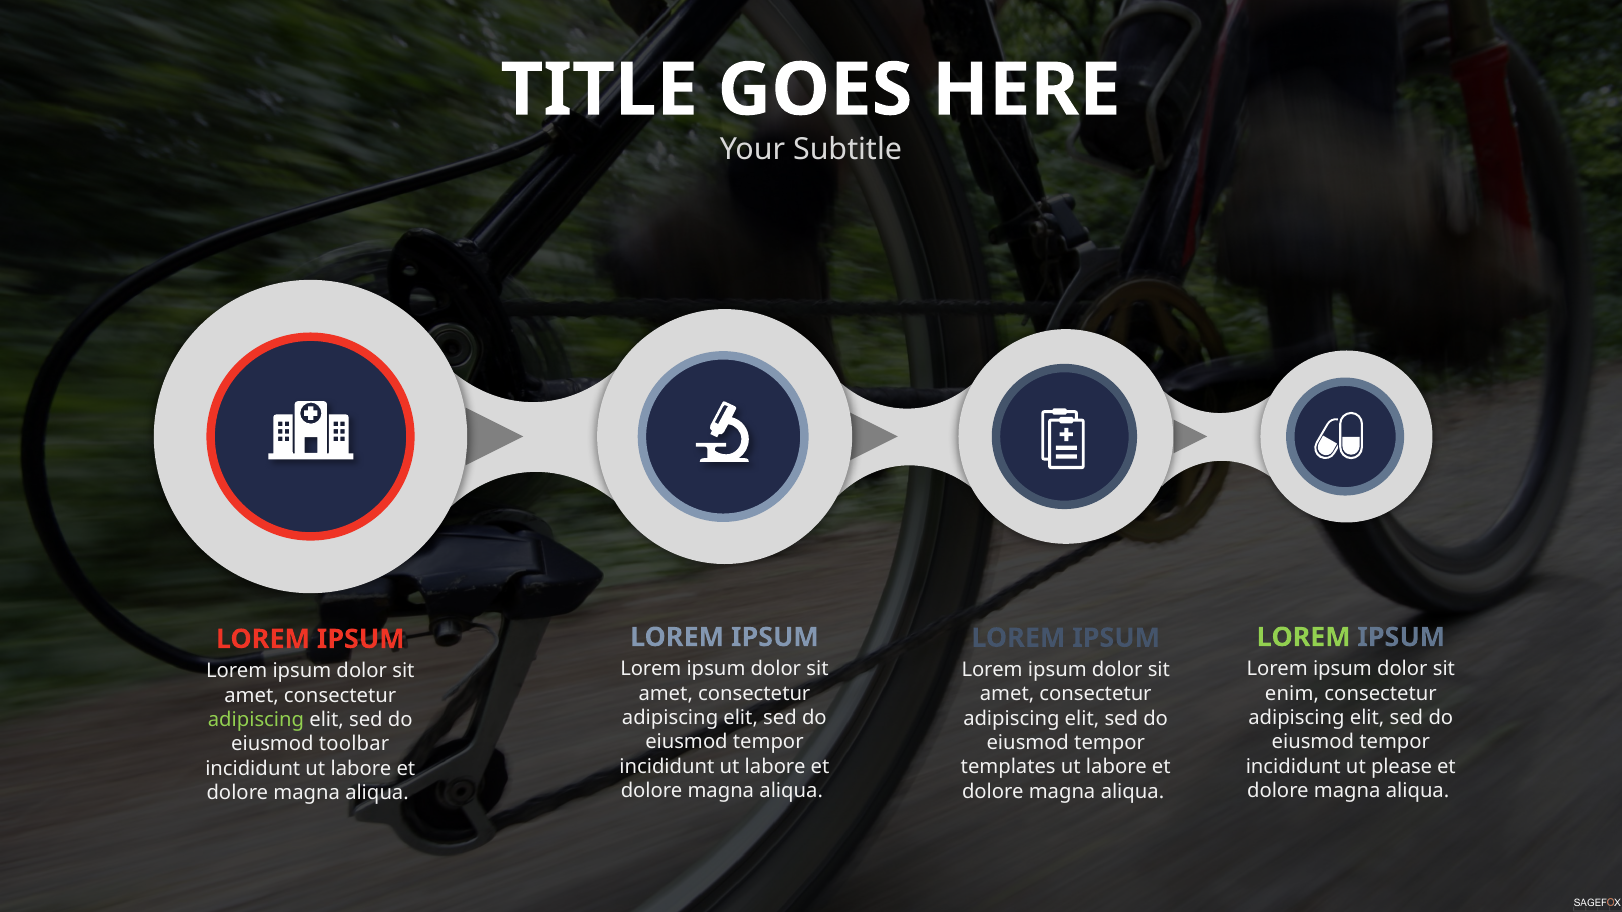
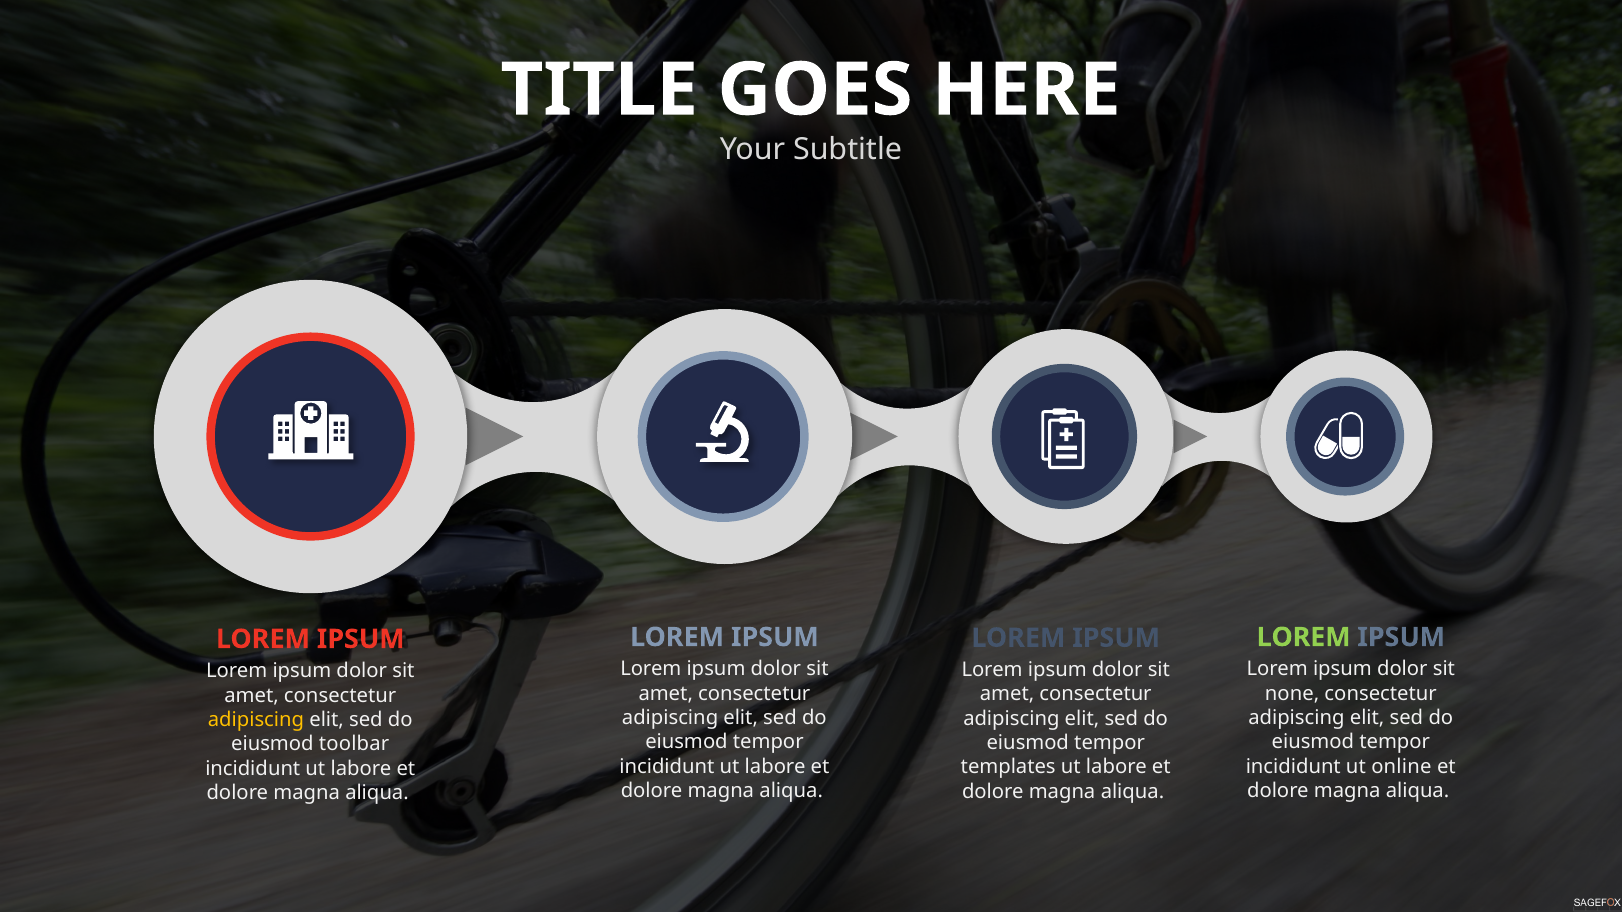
enim: enim -> none
adipiscing at (256, 720) colour: light green -> yellow
please: please -> online
